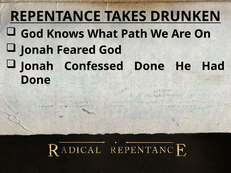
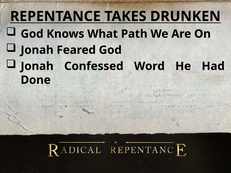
Confessed Done: Done -> Word
